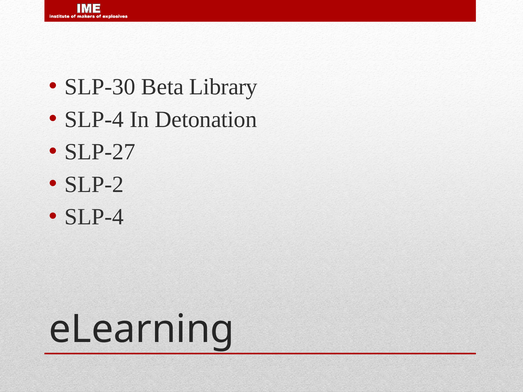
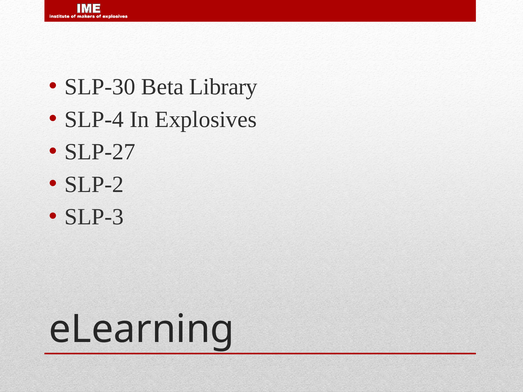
Detonation: Detonation -> Explosives
SLP-4 at (94, 217): SLP-4 -> SLP-3
